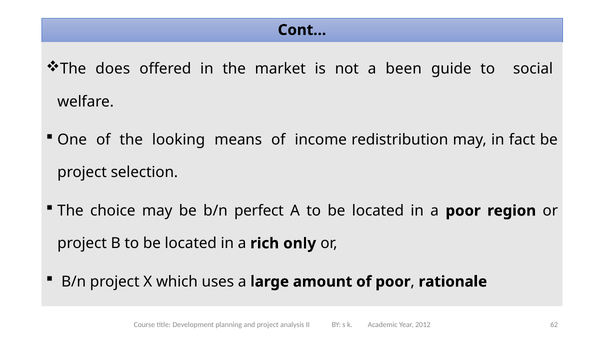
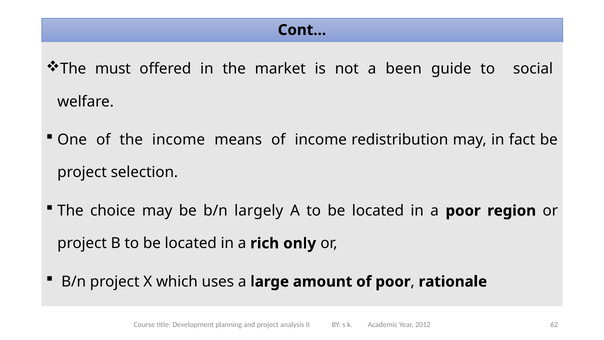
does: does -> must
the looking: looking -> income
perfect: perfect -> largely
